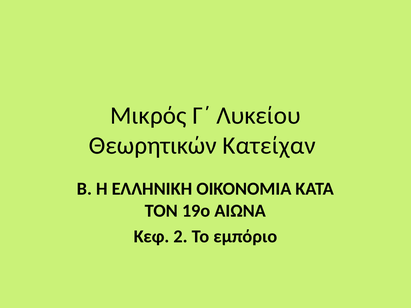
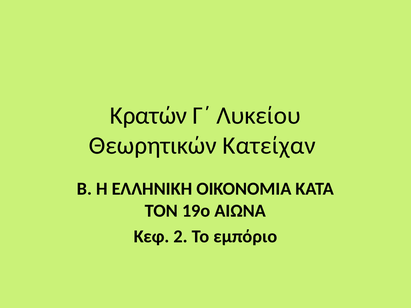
Μικρός: Μικρός -> Κρατών
